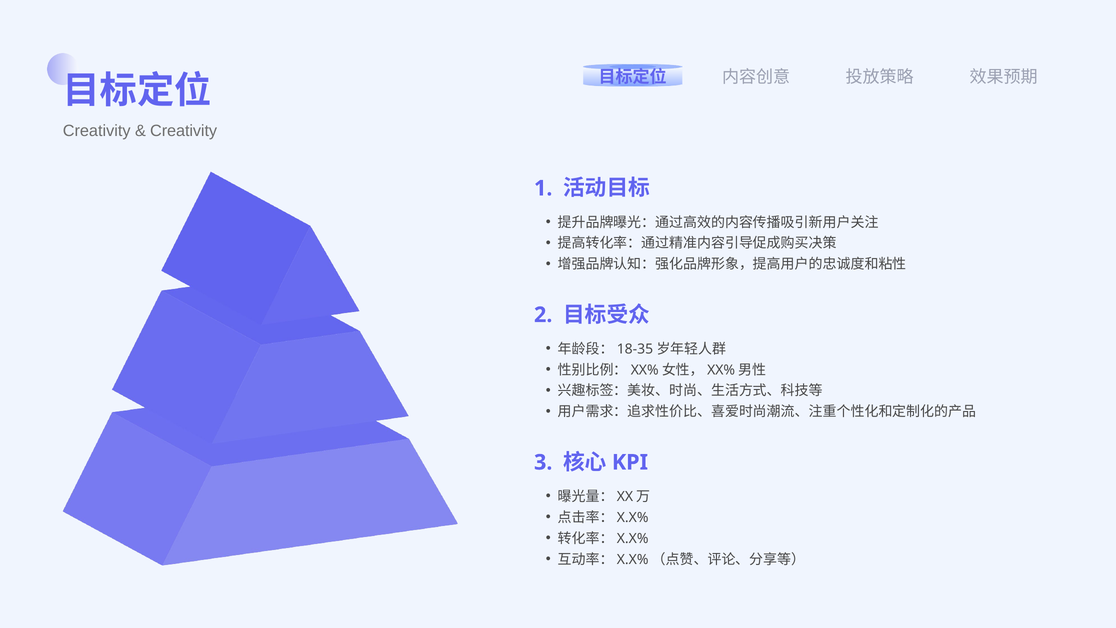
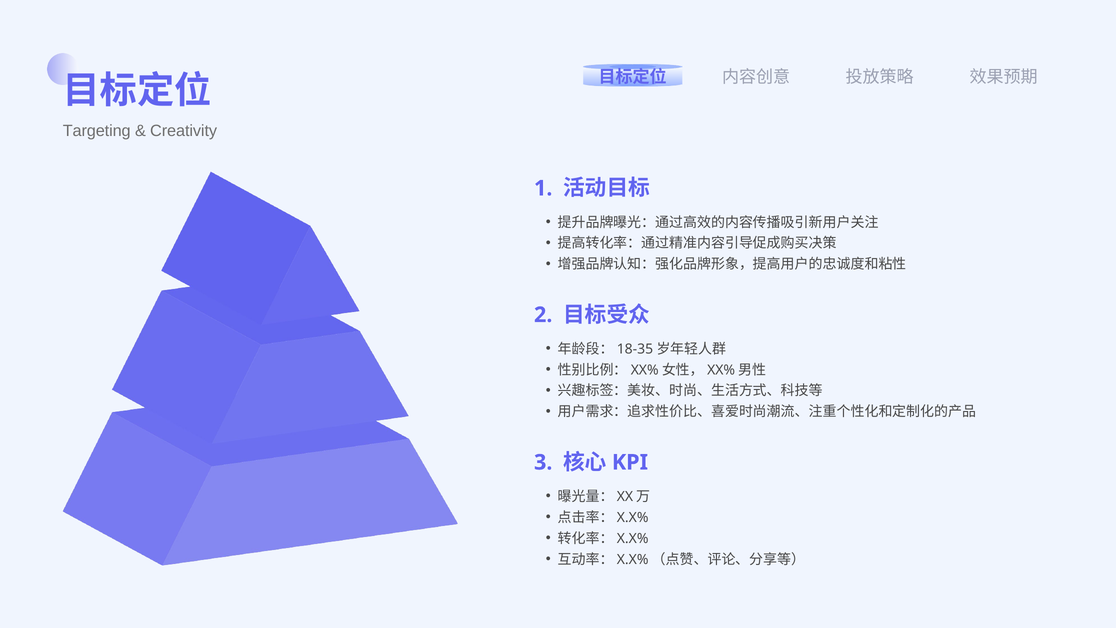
Creativity at (97, 131): Creativity -> Targeting
